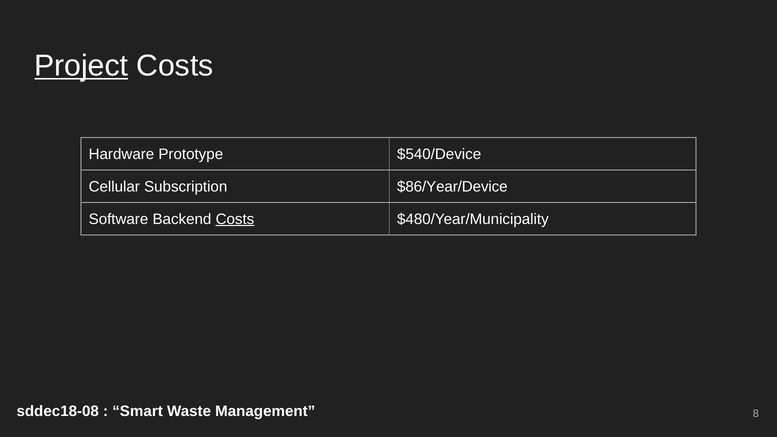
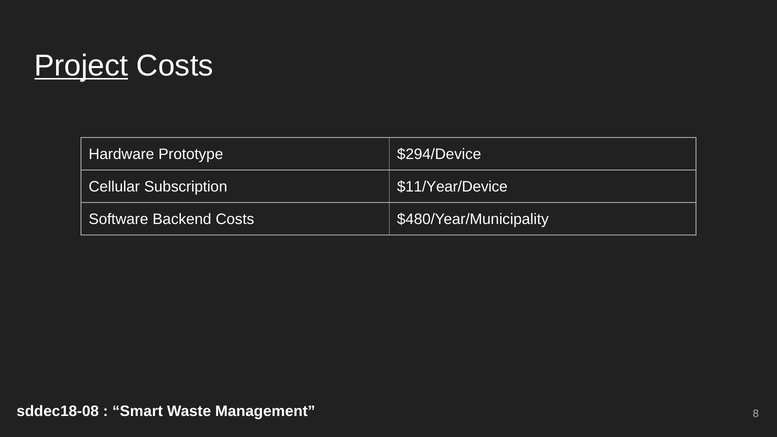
$540/Device: $540/Device -> $294/Device
$86/Year/Device: $86/Year/Device -> $11/Year/Device
Costs at (235, 219) underline: present -> none
